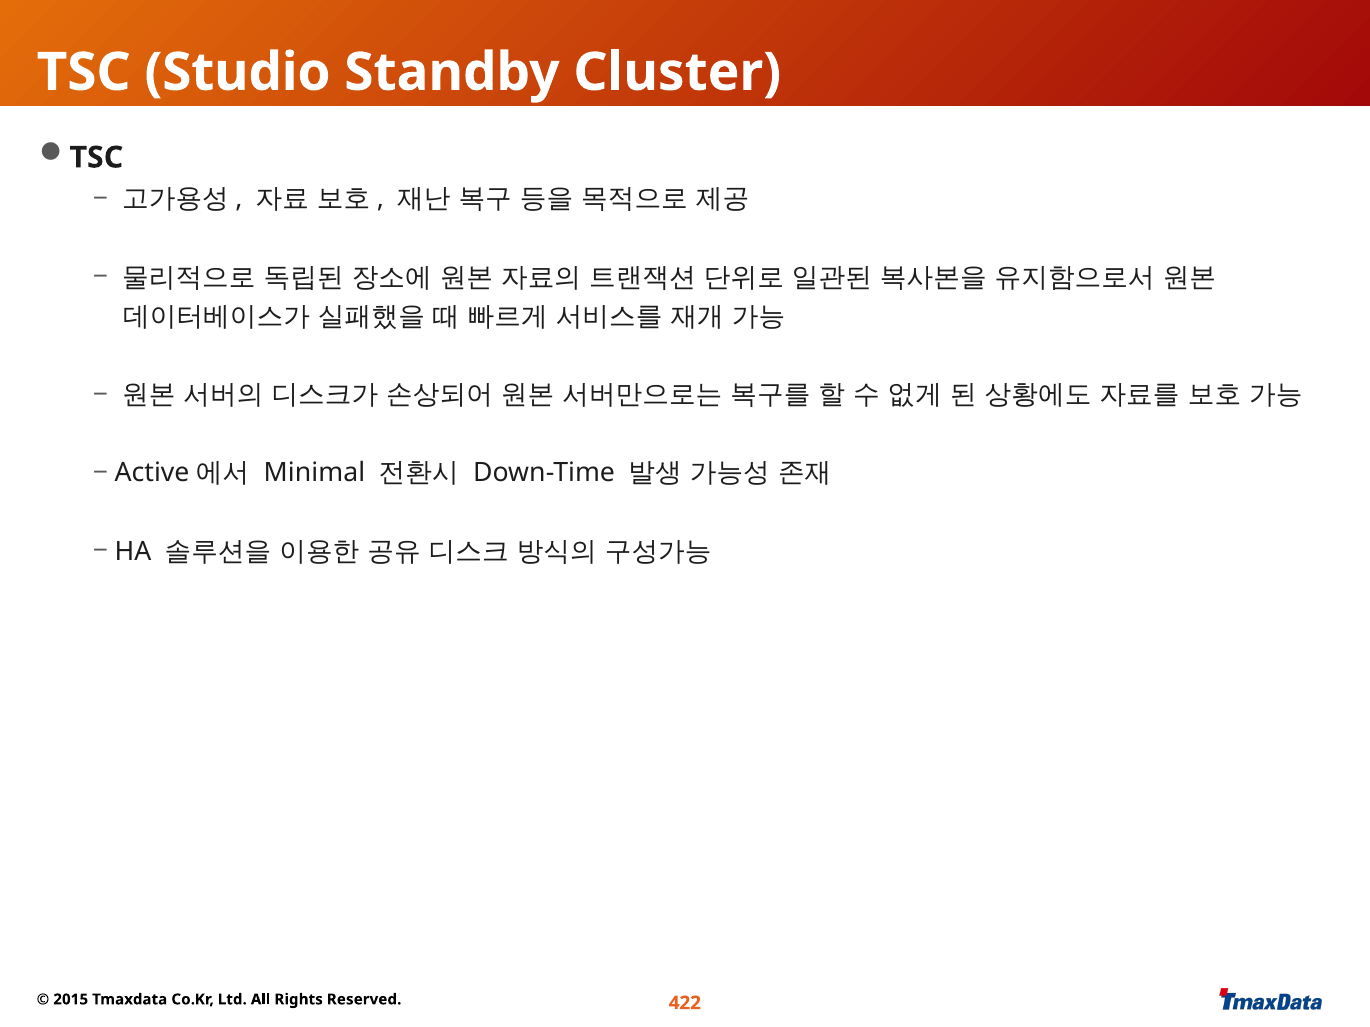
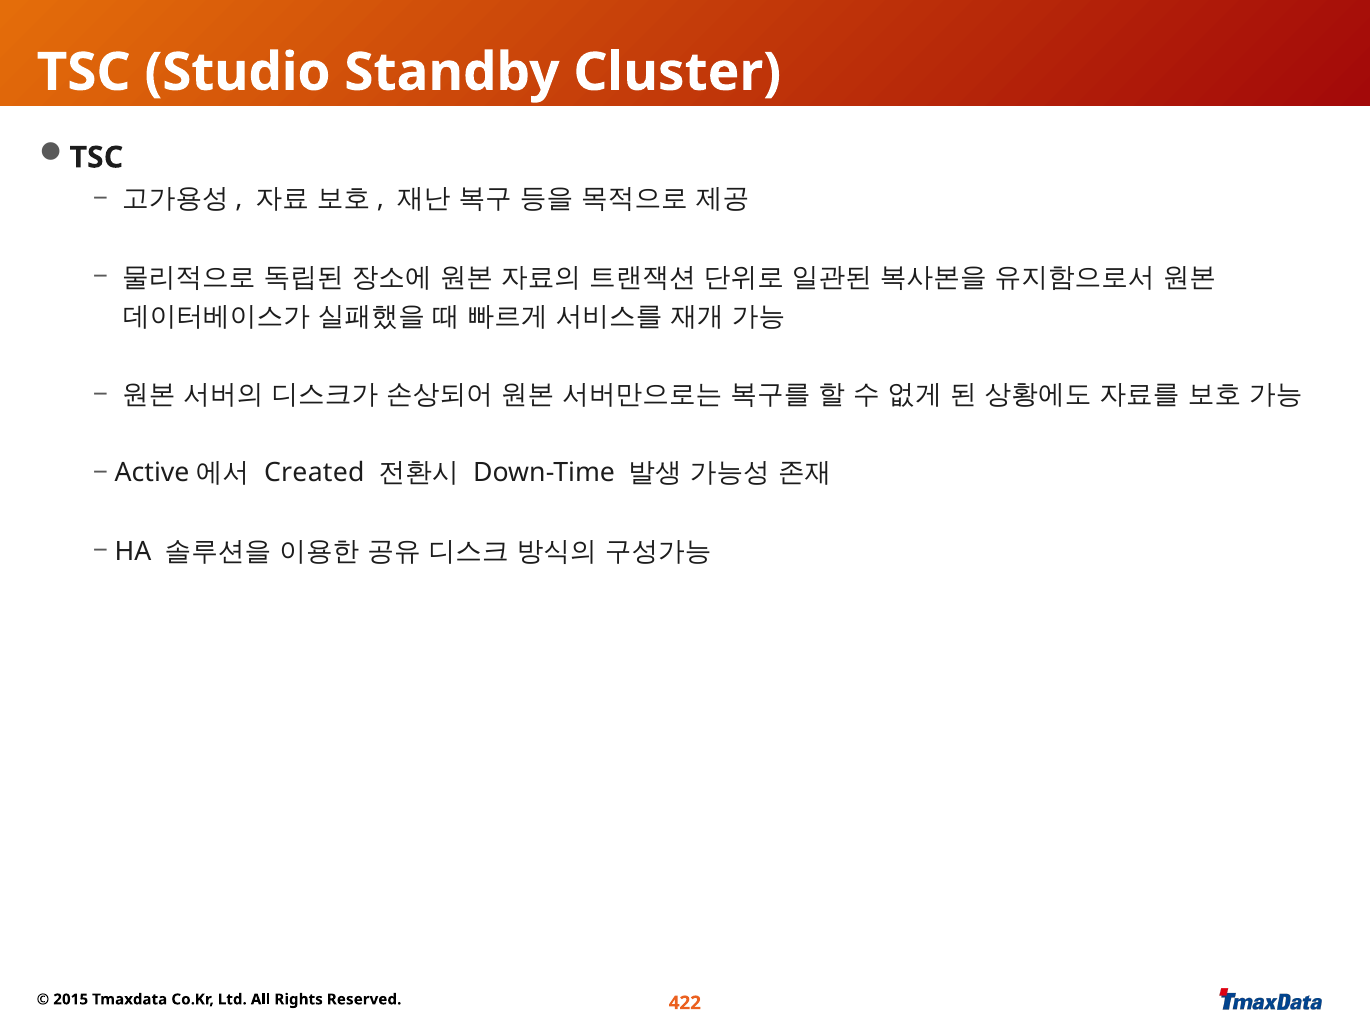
Minimal: Minimal -> Created
